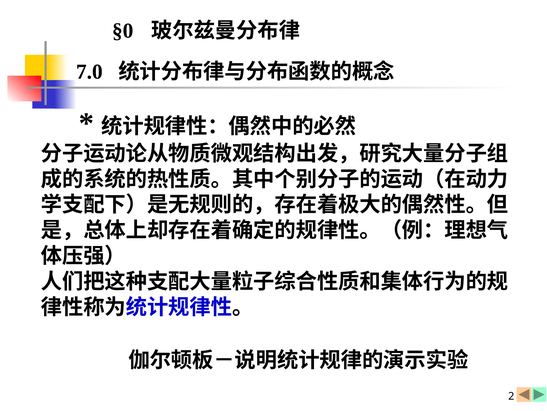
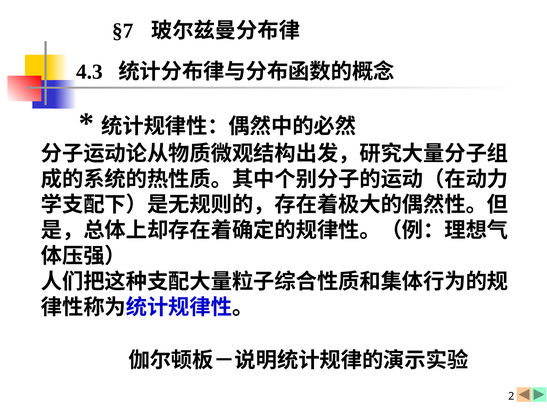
§0: §0 -> §7
7.0: 7.0 -> 4.3
